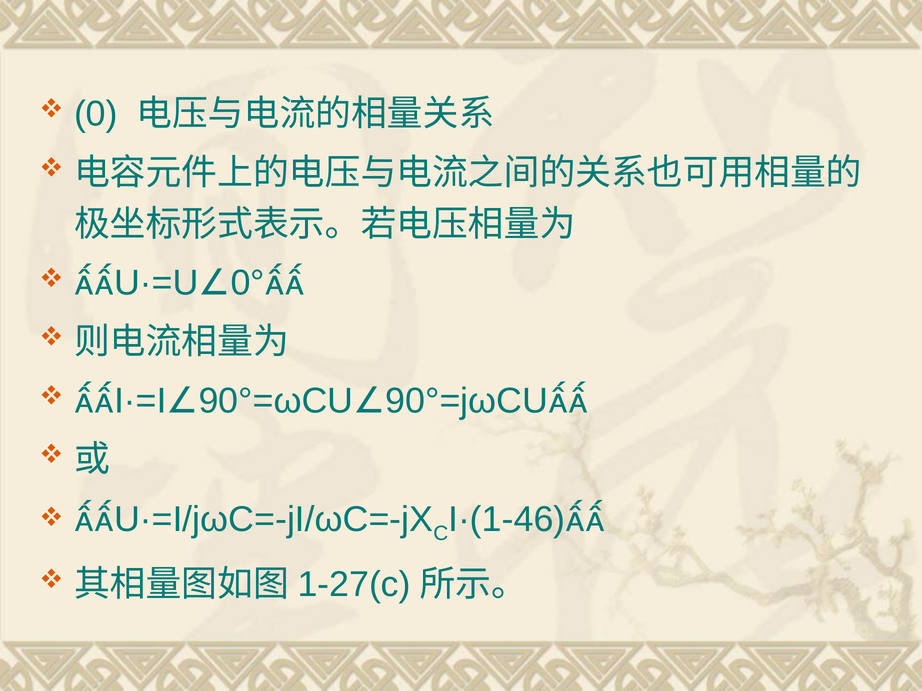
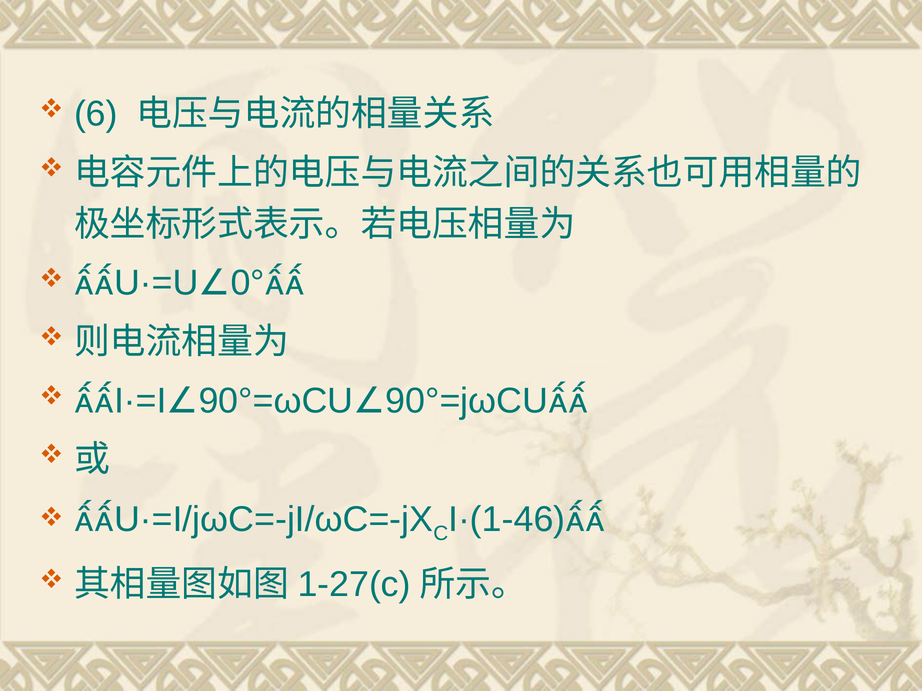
0: 0 -> 6
